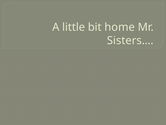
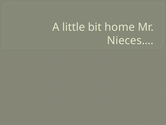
Sisters…: Sisters… -> Nieces…
